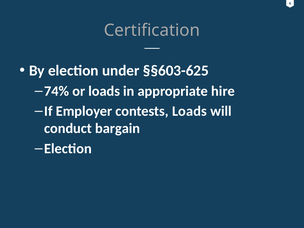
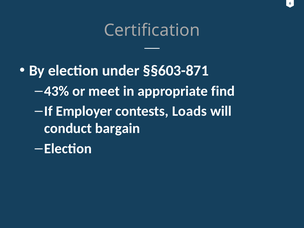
§§603-625: §§603-625 -> §§603-871
74%: 74% -> 43%
or loads: loads -> meet
hire: hire -> find
